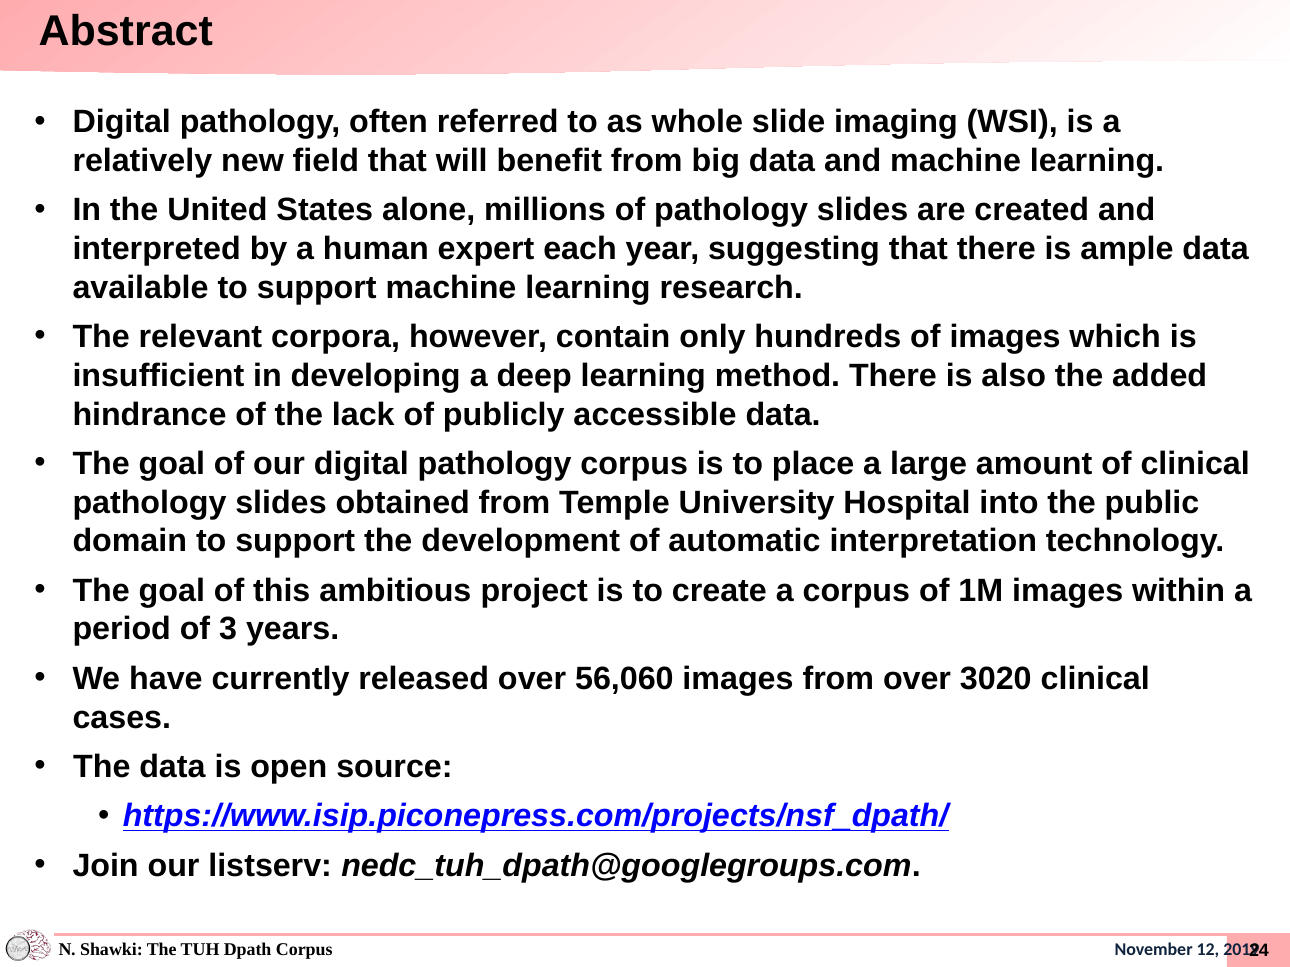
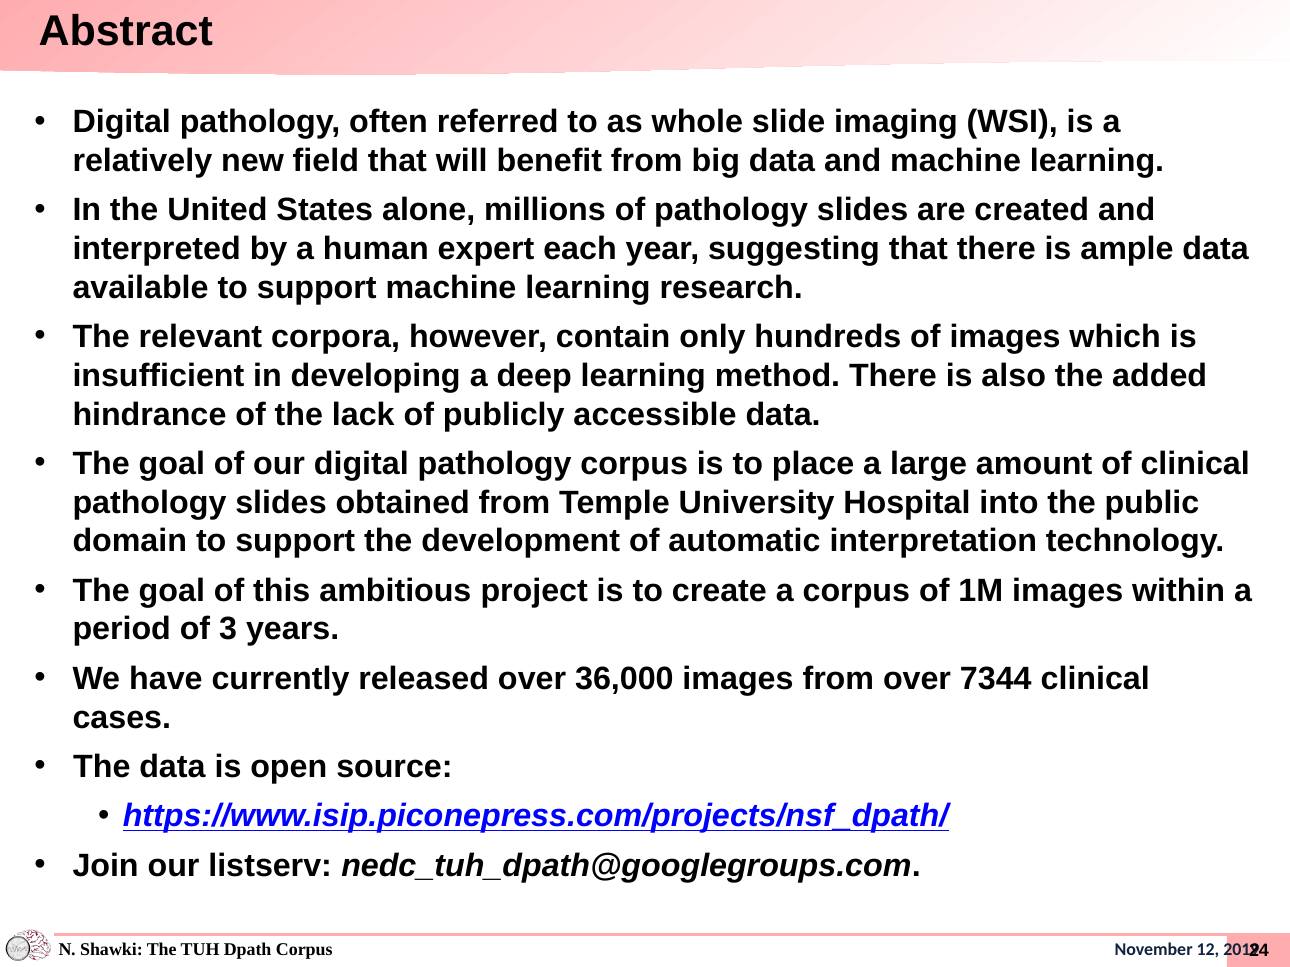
56,060: 56,060 -> 36,000
3020: 3020 -> 7344
